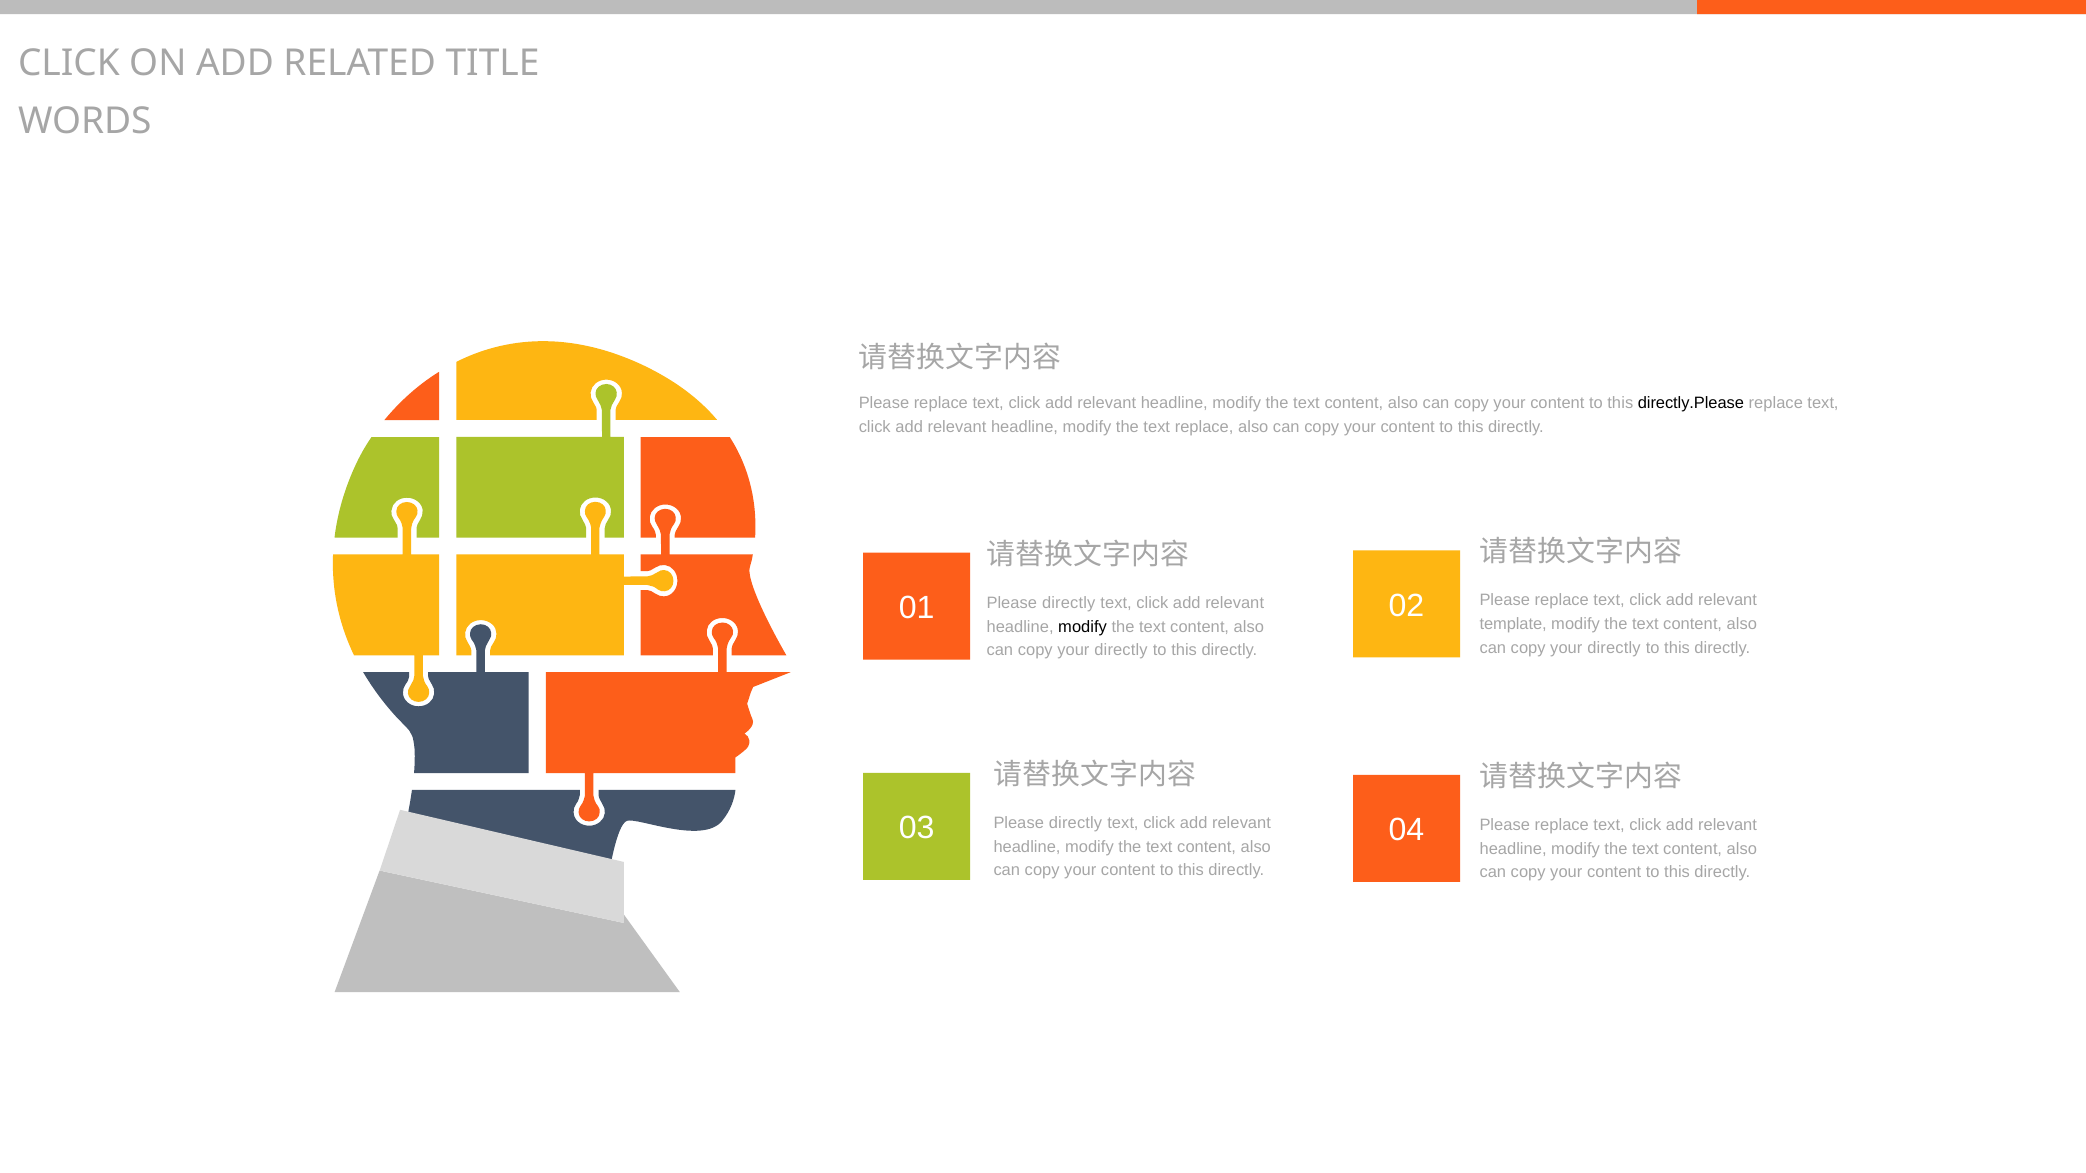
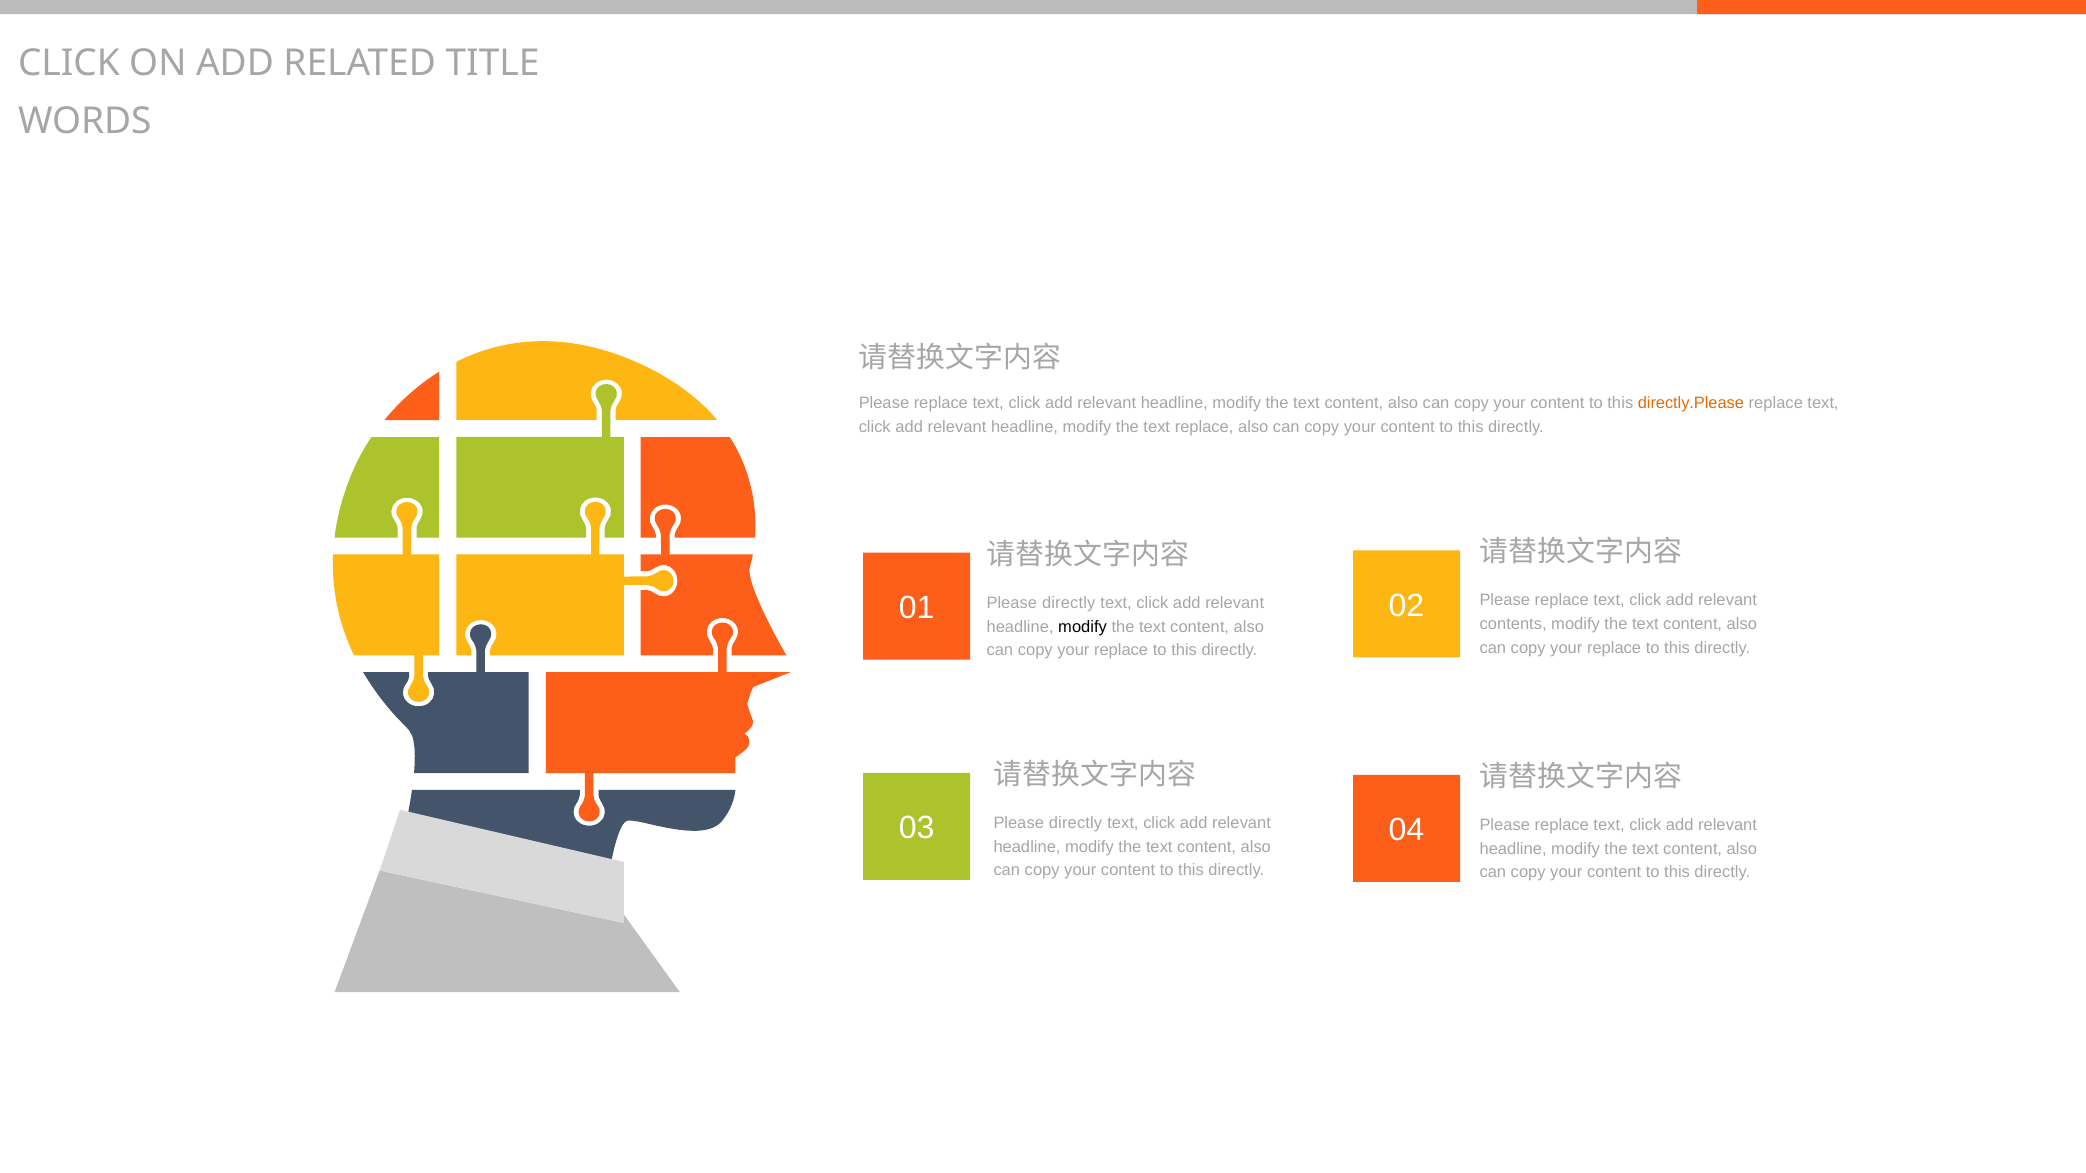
directly.Please colour: black -> orange
template: template -> contents
directly at (1614, 648): directly -> replace
directly at (1121, 650): directly -> replace
